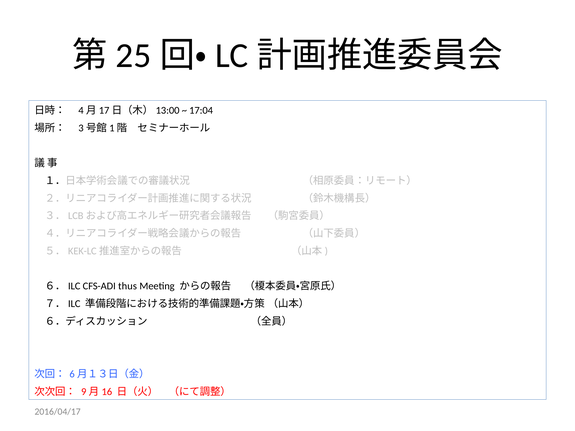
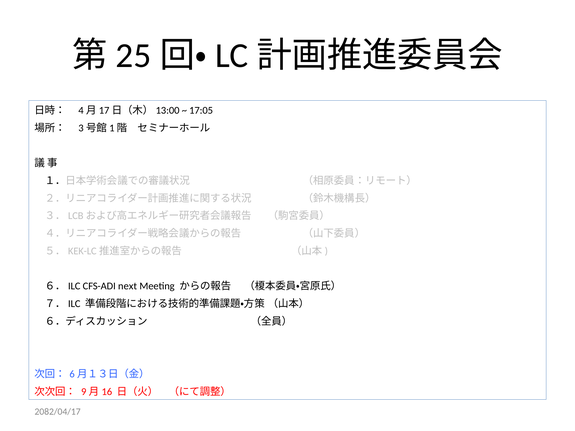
17:04: 17:04 -> 17:05
thus: thus -> next
2016/04/17: 2016/04/17 -> 2082/04/17
